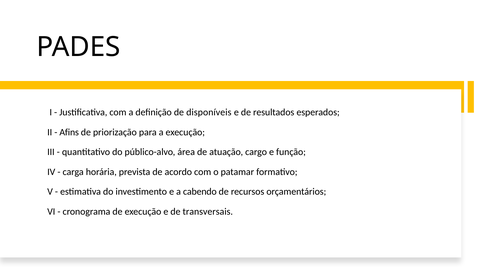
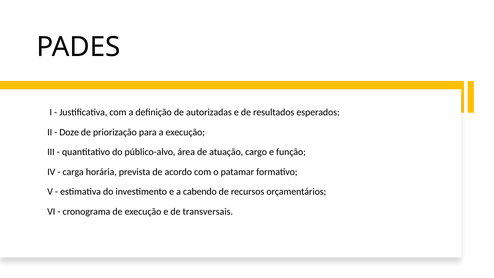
disponíveis: disponíveis -> autorizadas
Afins: Afins -> Doze
